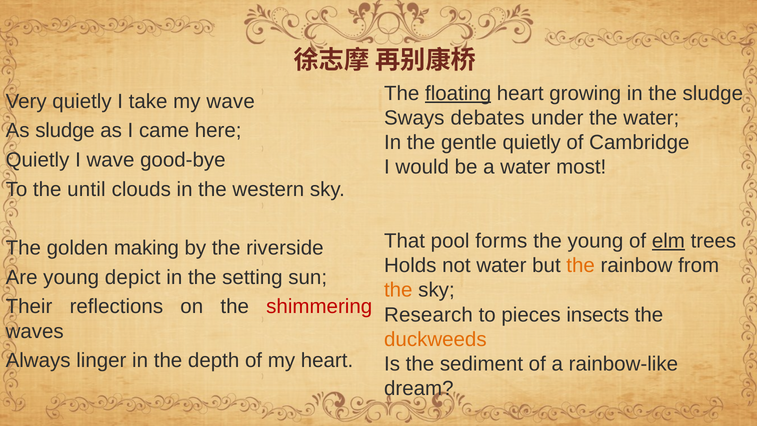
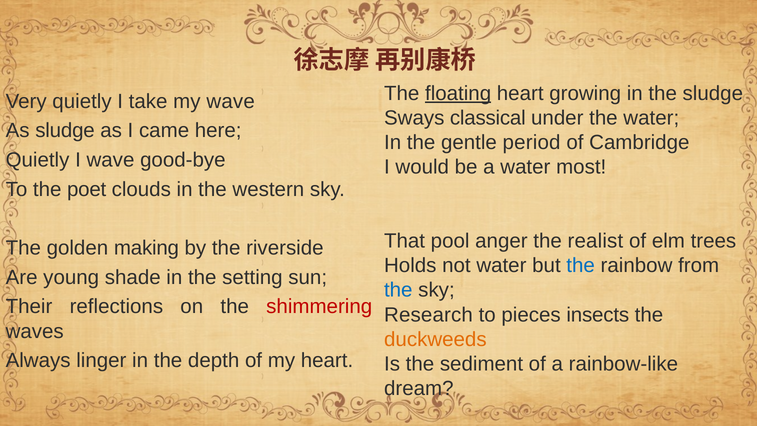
debates: debates -> classical
gentle quietly: quietly -> period
until: until -> poet
forms: forms -> anger
the young: young -> realist
elm underline: present -> none
the at (581, 265) colour: orange -> blue
depict: depict -> shade
the at (398, 290) colour: orange -> blue
